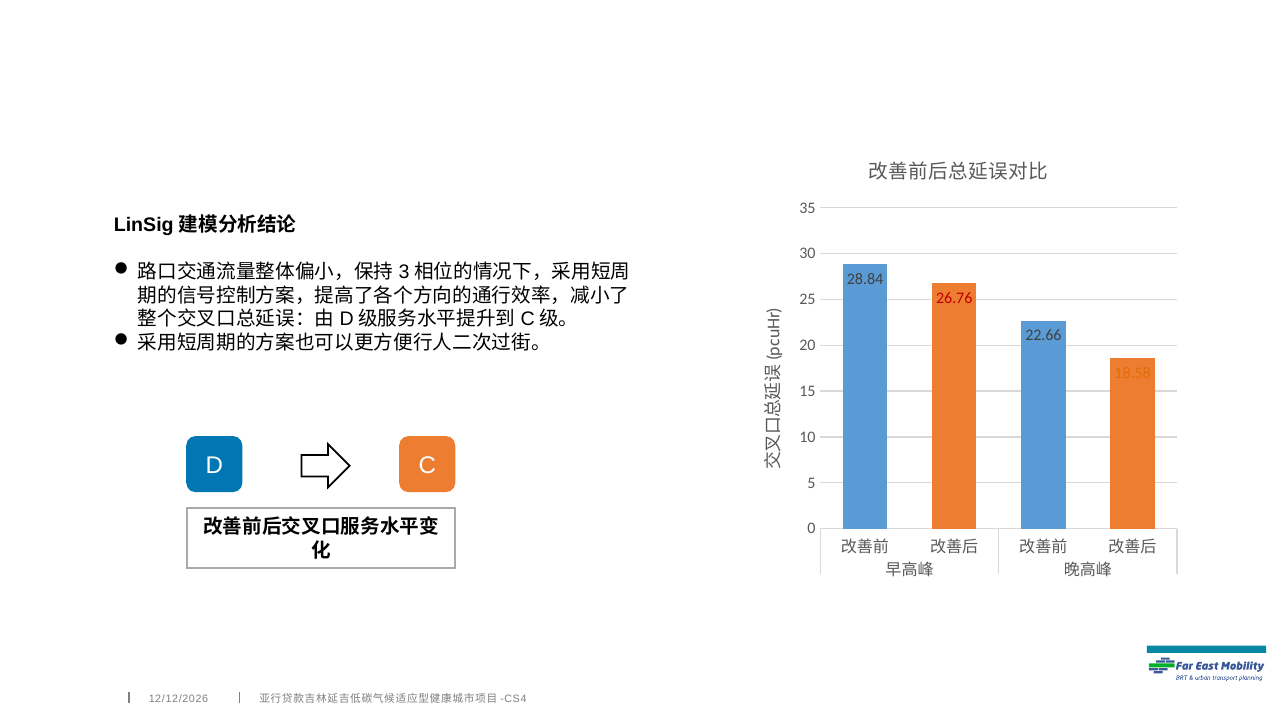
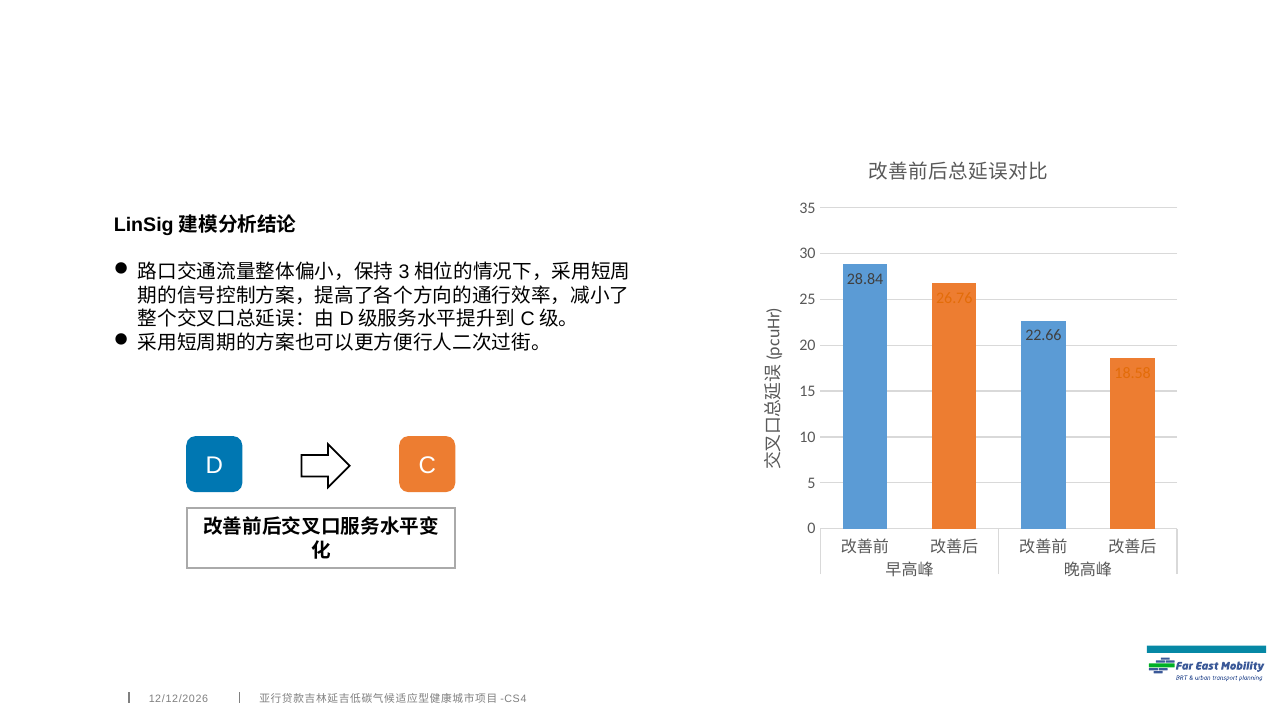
26.76 colour: red -> orange
